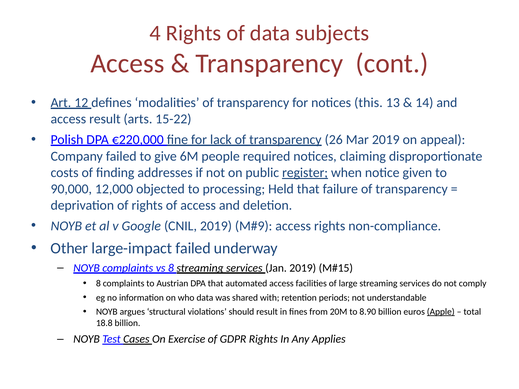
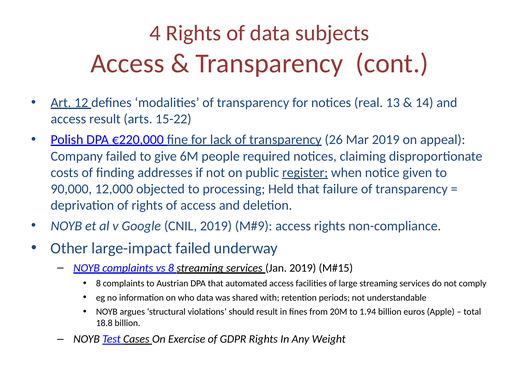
this: this -> real
8.90: 8.90 -> 1.94
Apple underline: present -> none
Applies: Applies -> Weight
